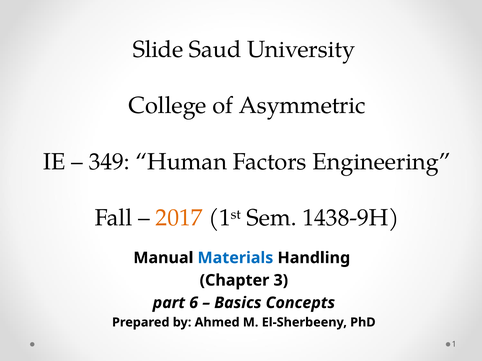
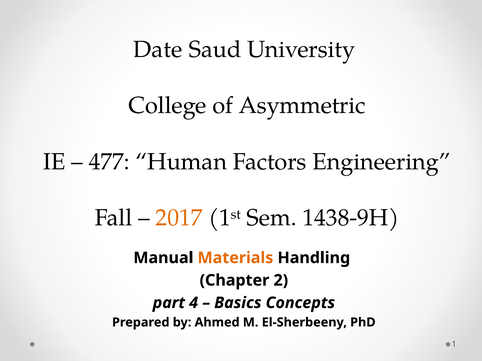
Slide: Slide -> Date
349: 349 -> 477
Materials colour: blue -> orange
3: 3 -> 2
6: 6 -> 4
